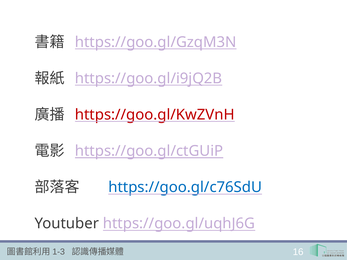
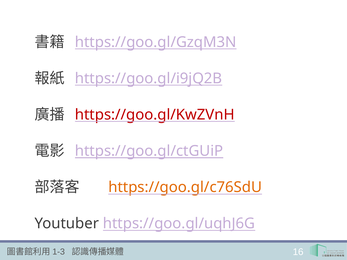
https://goo.gl/c76SdU colour: blue -> orange
